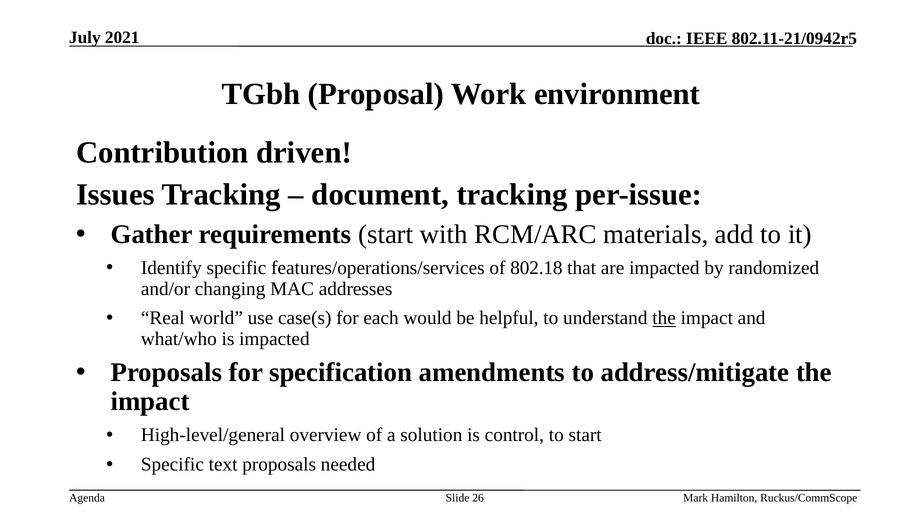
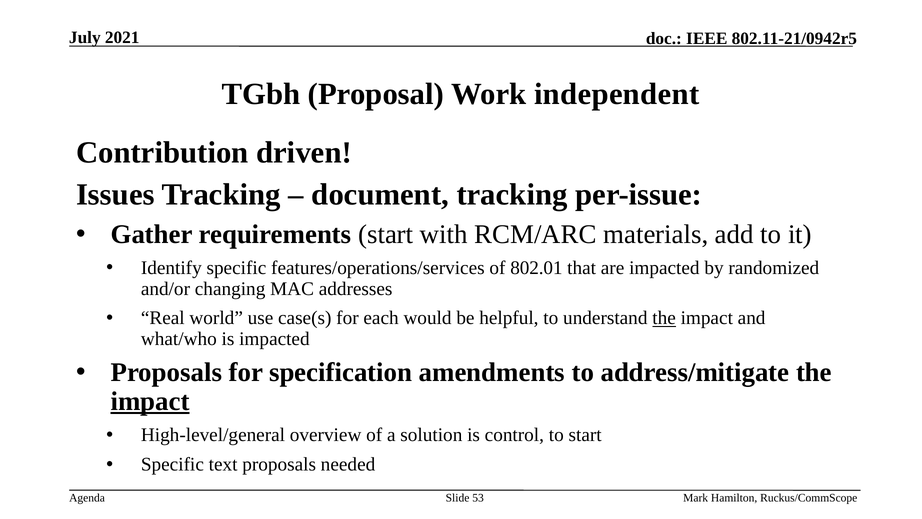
environment: environment -> independent
802.18: 802.18 -> 802.01
impact at (150, 401) underline: none -> present
26: 26 -> 53
